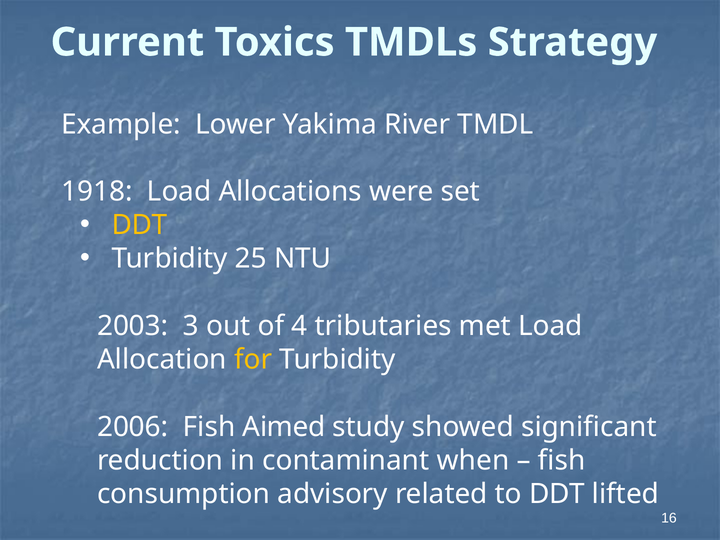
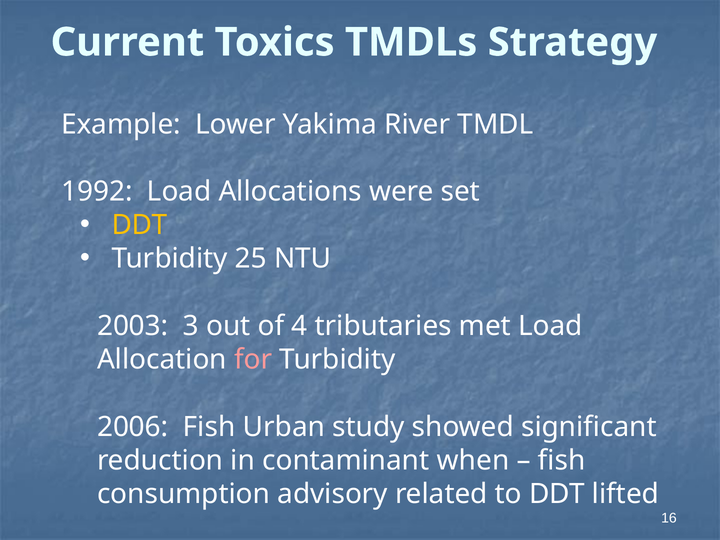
1918: 1918 -> 1992
for colour: yellow -> pink
Aimed: Aimed -> Urban
